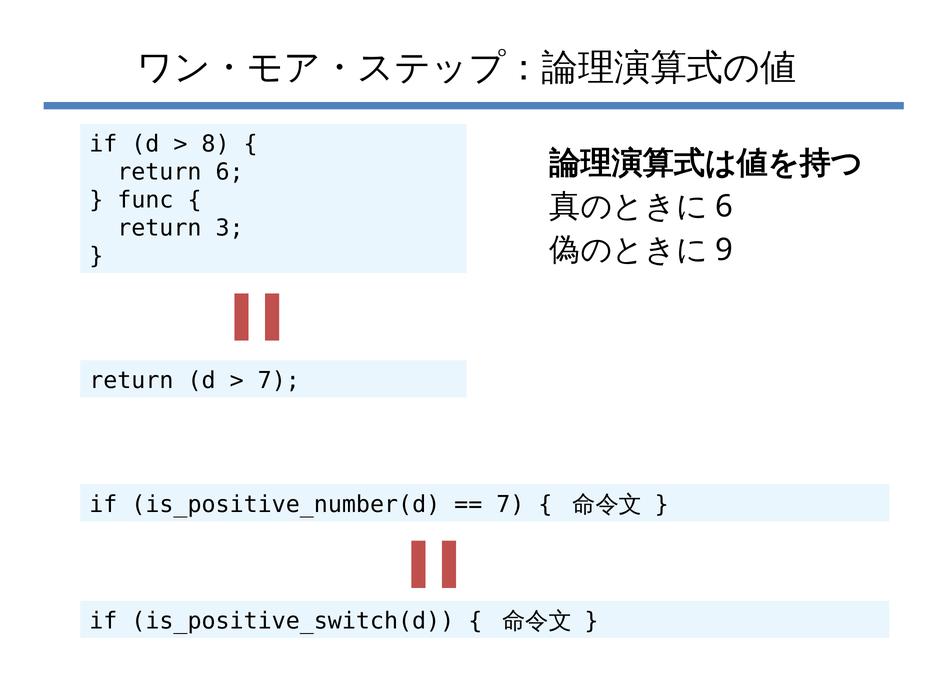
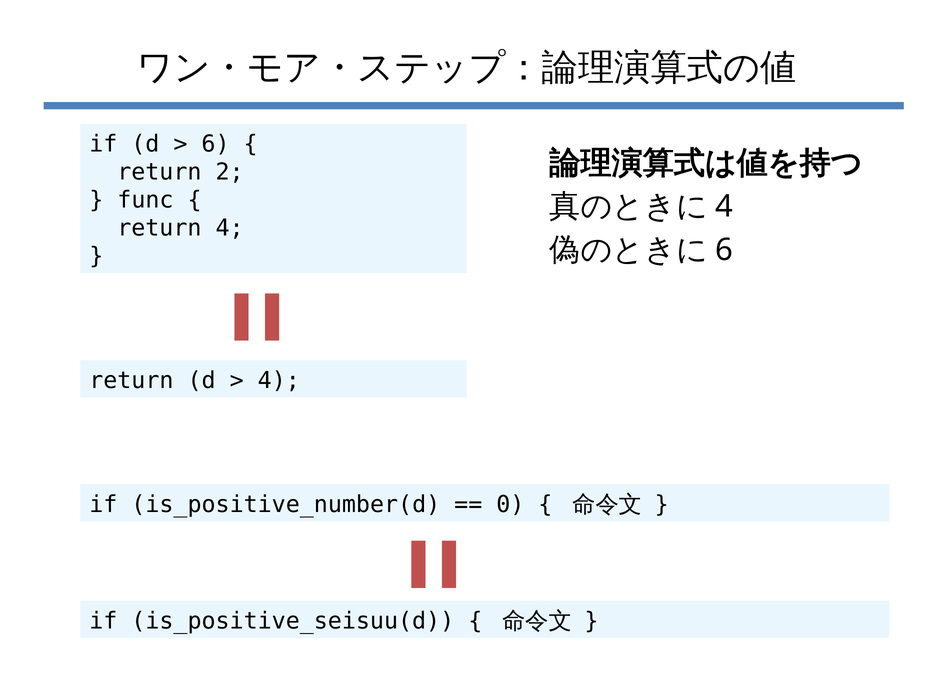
8 at (216, 144): 8 -> 6
return 6: 6 -> 2
6 at (724, 206): 6 -> 4
return 3: 3 -> 4
9 at (724, 250): 9 -> 6
7 at (279, 380): 7 -> 4
7 at (510, 504): 7 -> 0
is_positive_switch(d: is_positive_switch(d -> is_positive_seisuu(d
